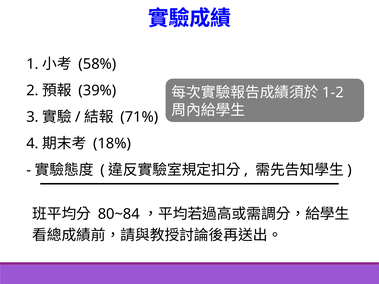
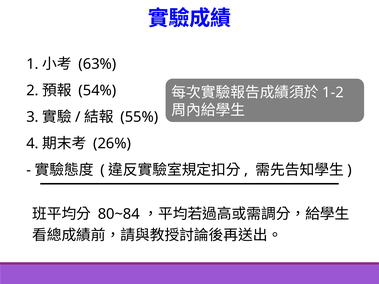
58%: 58% -> 63%
39%: 39% -> 54%
71%: 71% -> 55%
18%: 18% -> 26%
